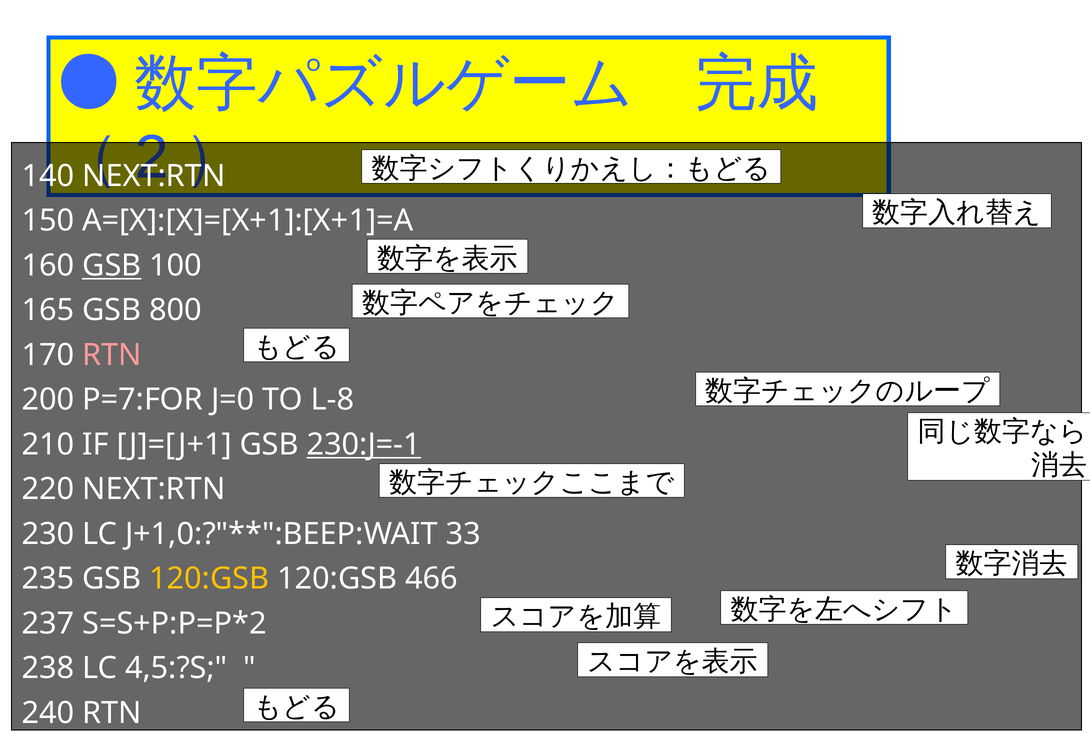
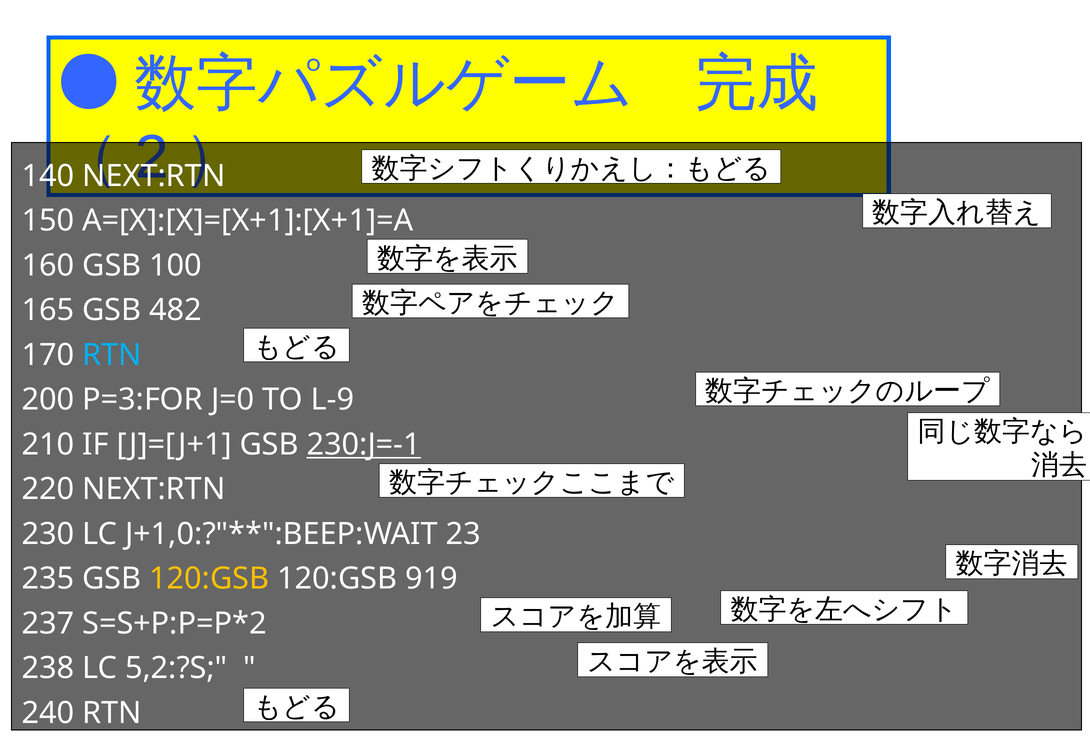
GSB at (112, 265) underline: present -> none
800: 800 -> 482
RTN at (112, 355) colour: pink -> light blue
P=7:FOR: P=7:FOR -> P=3:FOR
L-8: L-8 -> L-9
33: 33 -> 23
466: 466 -> 919
4,5:?S: 4,5:?S -> 5,2:?S
